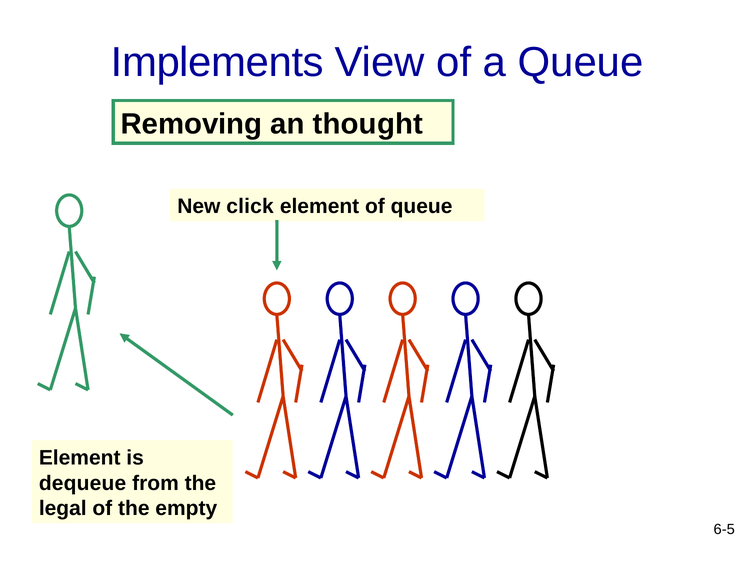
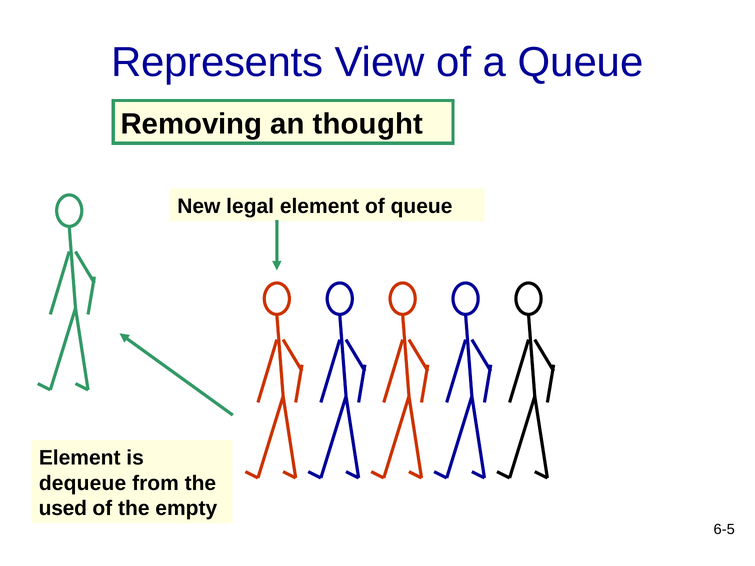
Implements: Implements -> Represents
click: click -> legal
legal: legal -> used
